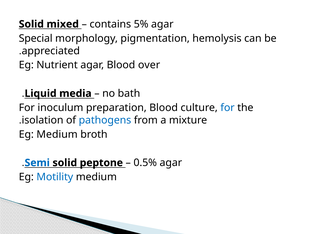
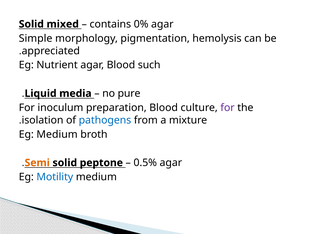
5%: 5% -> 0%
Special: Special -> Simple
over: over -> such
bath: bath -> pure
for at (228, 108) colour: blue -> purple
Semi colour: blue -> orange
